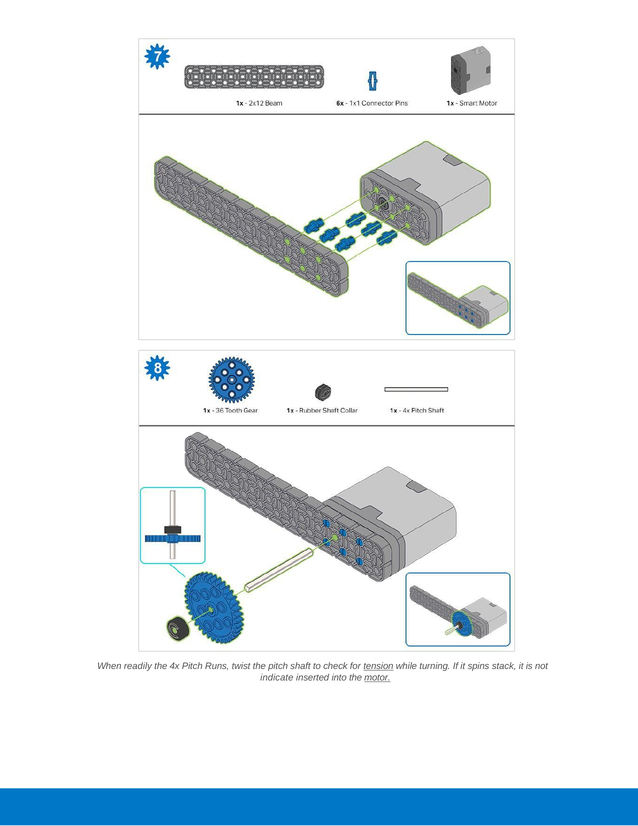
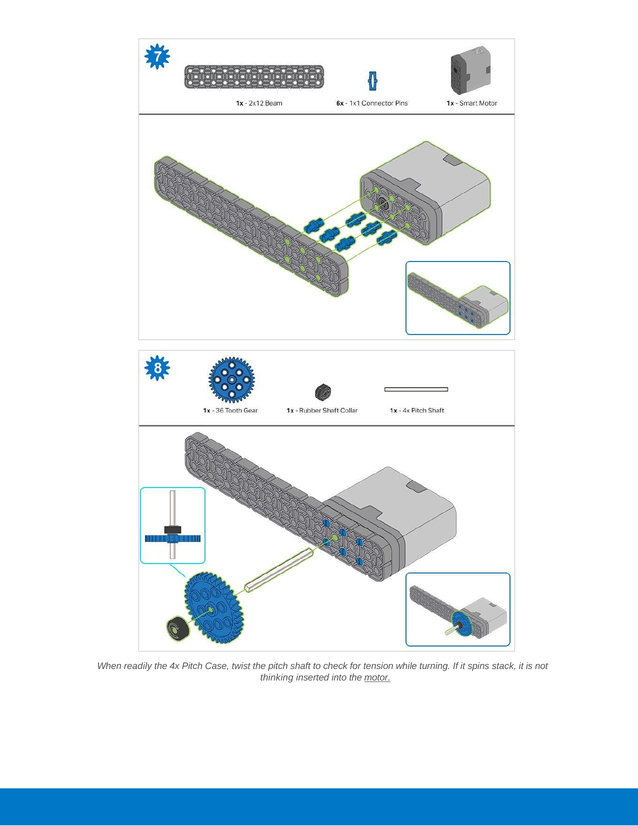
Runs: Runs -> Case
tension underline: present -> none
indicate: indicate -> thinking
